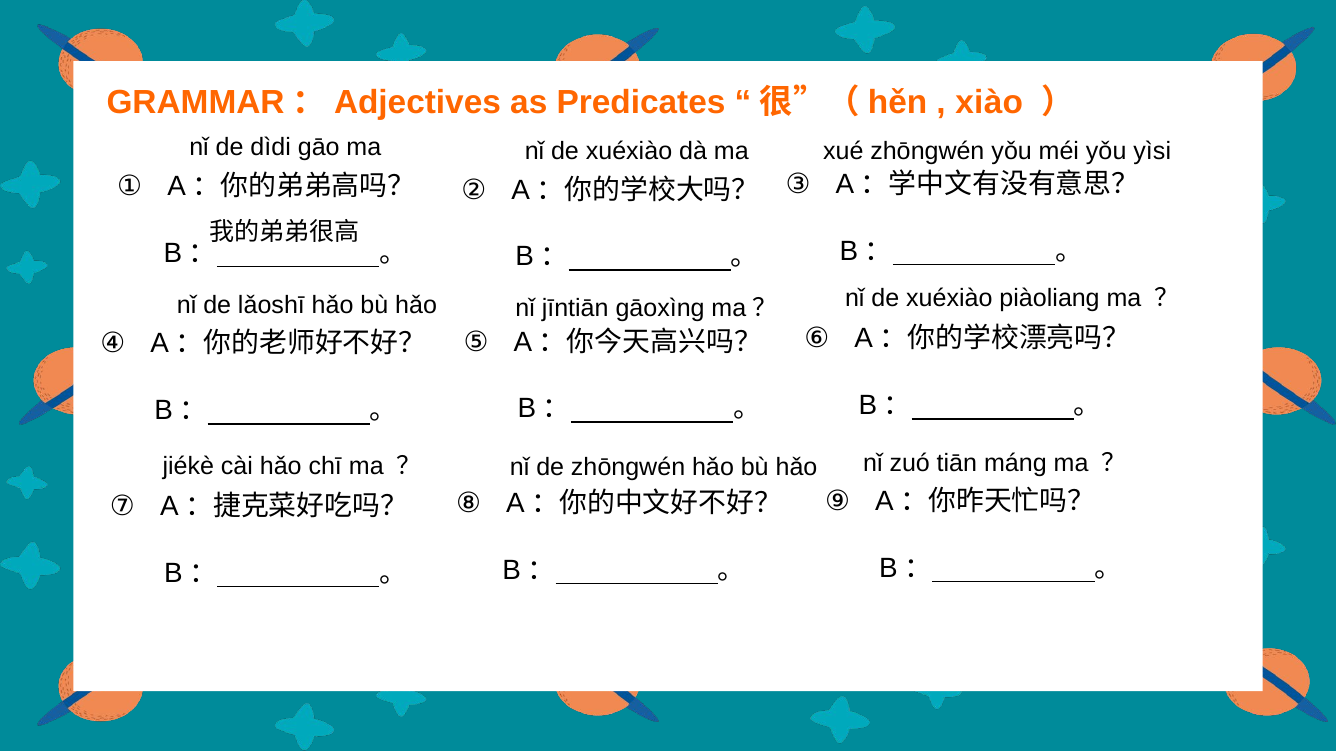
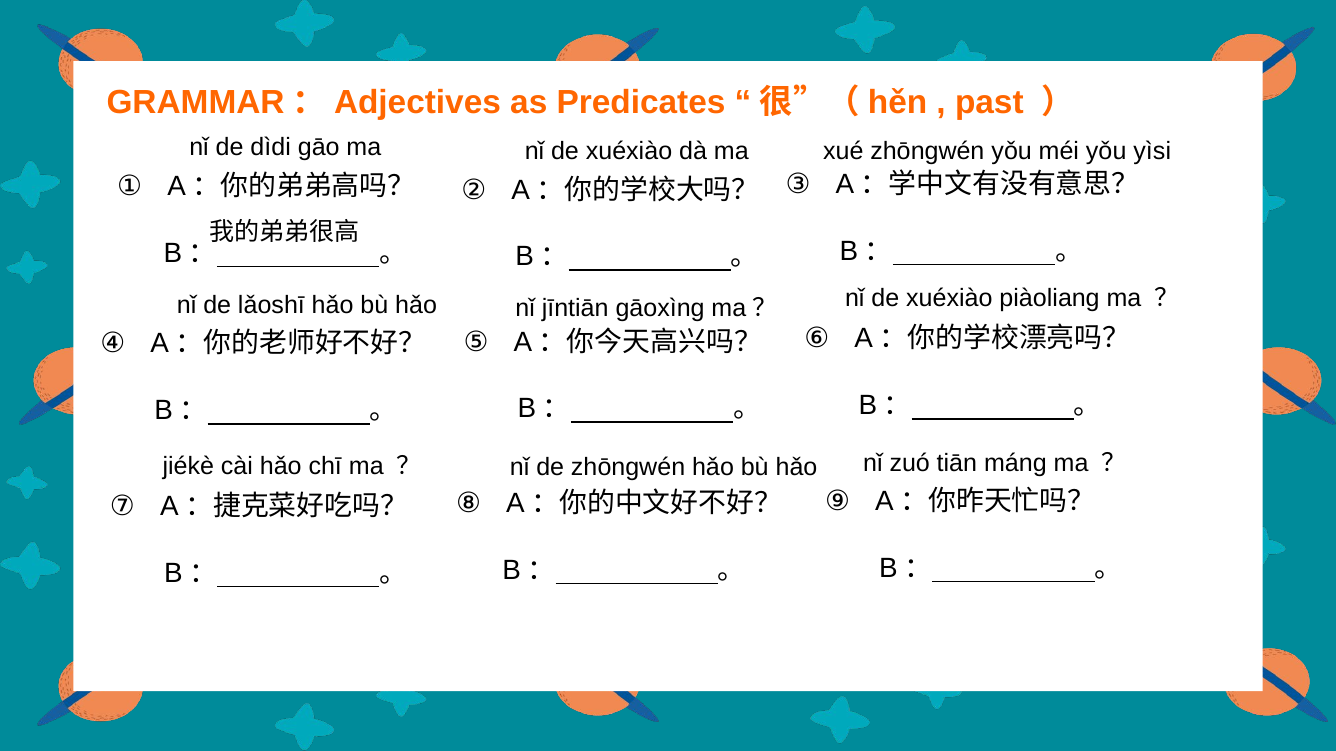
xiào: xiào -> past
